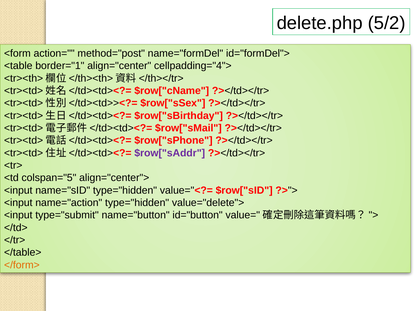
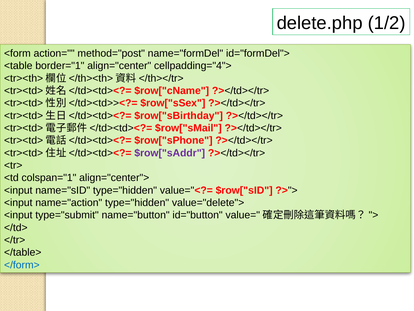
5/2: 5/2 -> 1/2
colspan="5: colspan="5 -> colspan="1
</form> colour: orange -> blue
